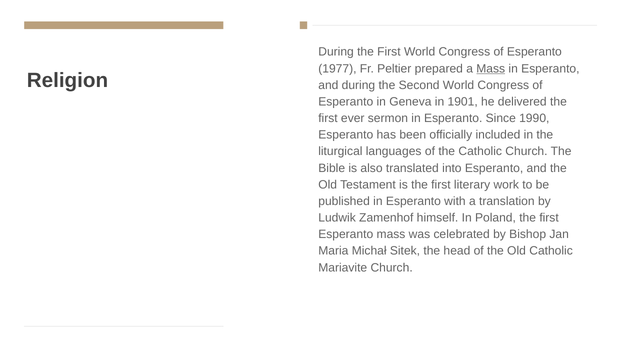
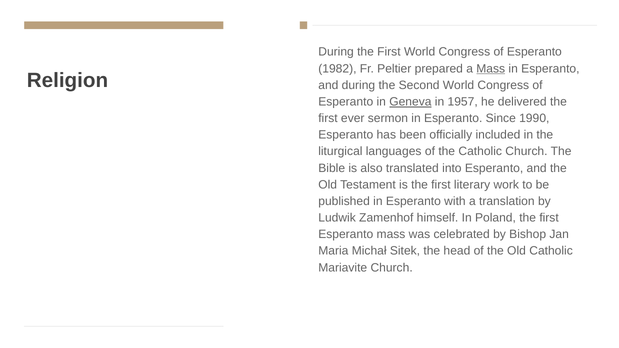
1977: 1977 -> 1982
Geneva underline: none -> present
1901: 1901 -> 1957
